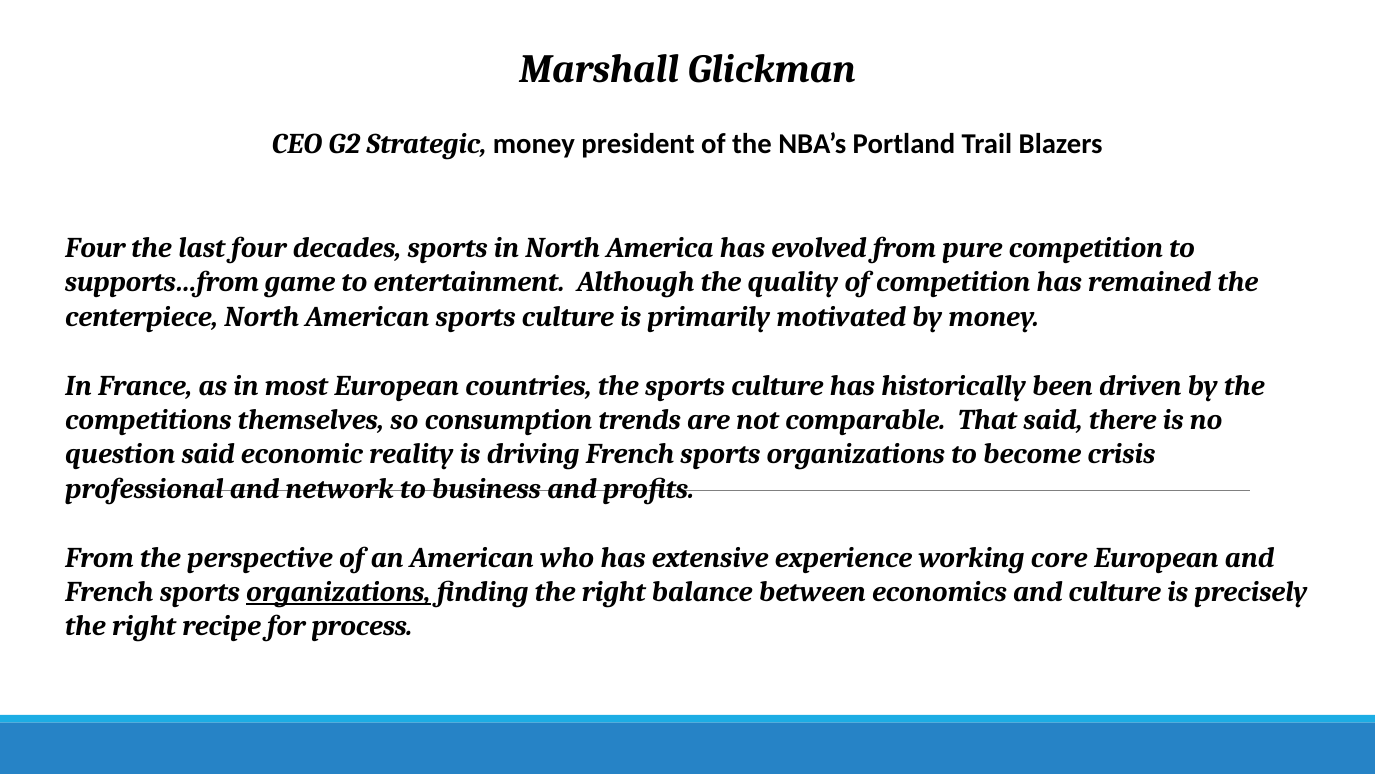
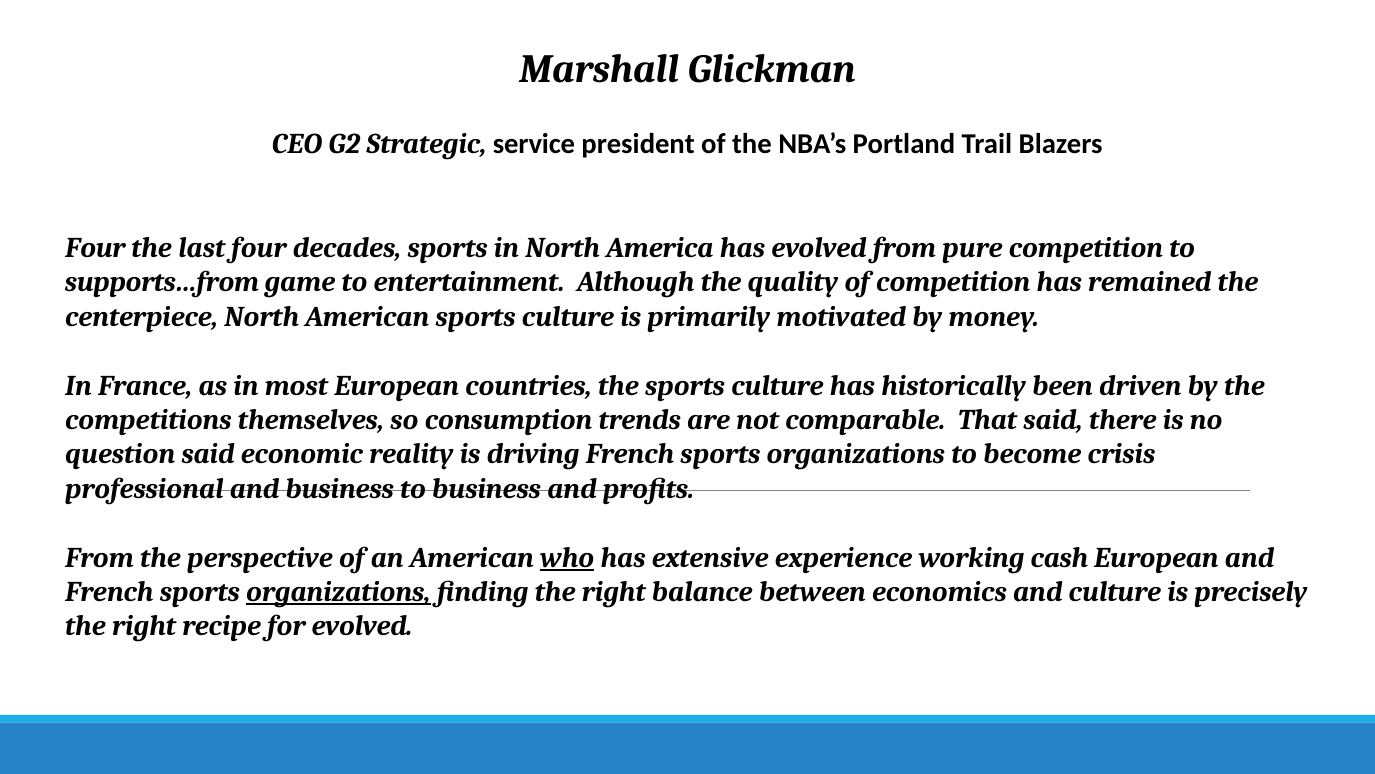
Strategic money: money -> service
and network: network -> business
who underline: none -> present
core: core -> cash
for process: process -> evolved
